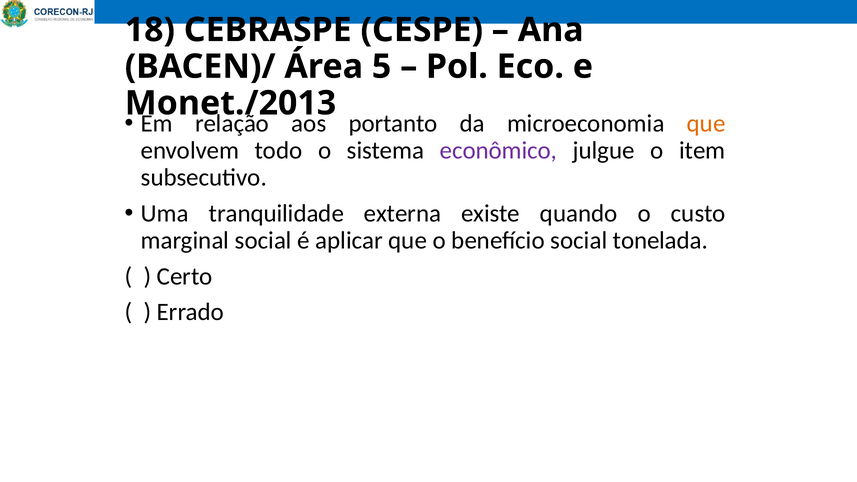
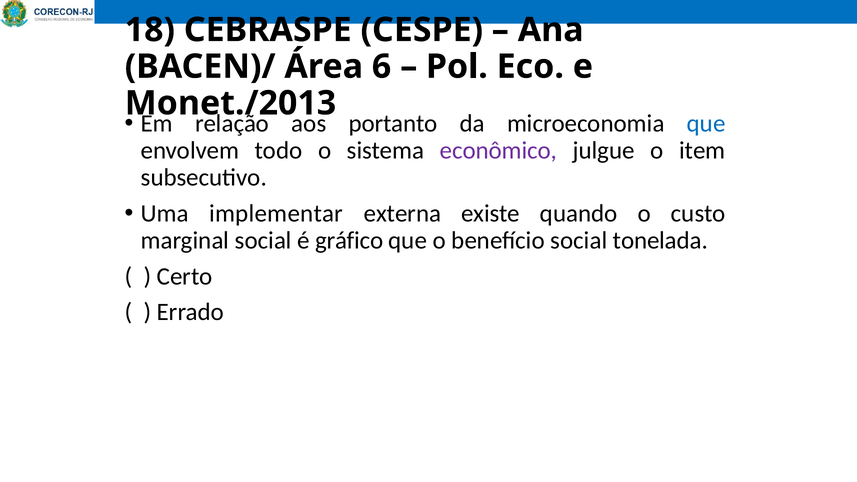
5: 5 -> 6
que at (706, 123) colour: orange -> blue
tranquilidade: tranquilidade -> implementar
aplicar: aplicar -> gráfico
